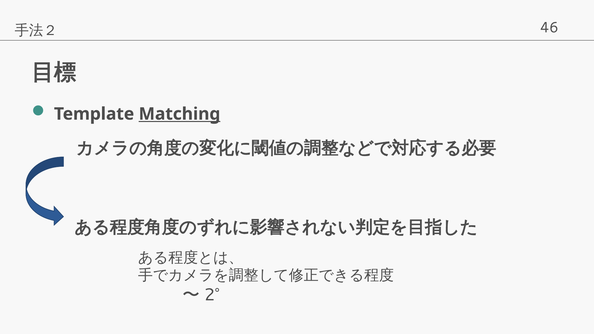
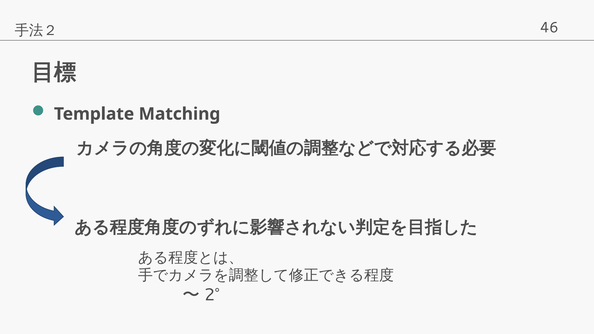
Matching underline: present -> none
